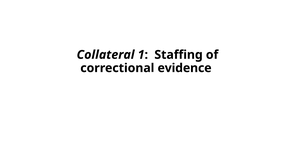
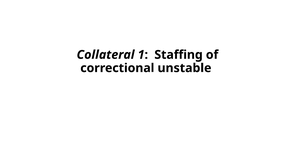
evidence: evidence -> unstable
